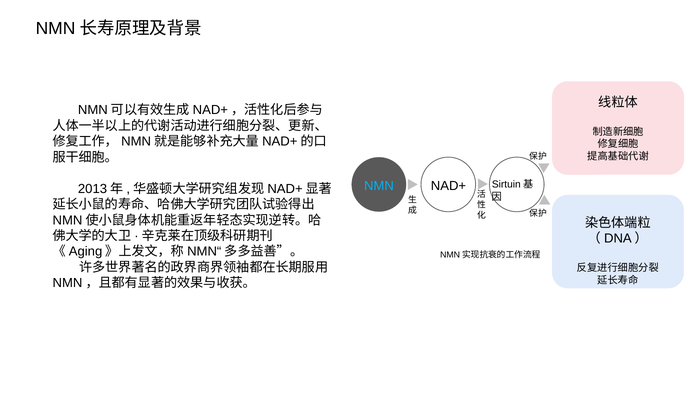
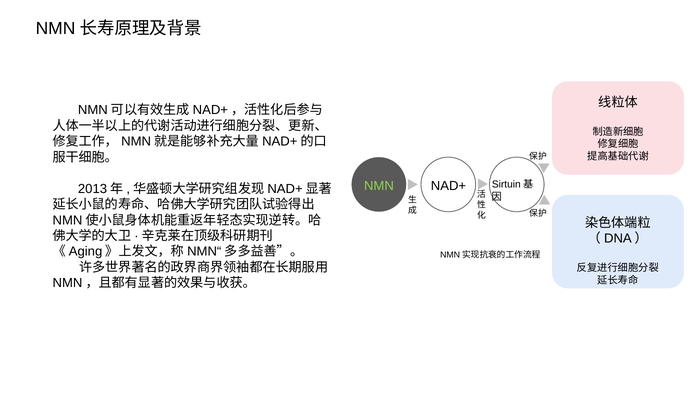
NMN colour: light blue -> light green
